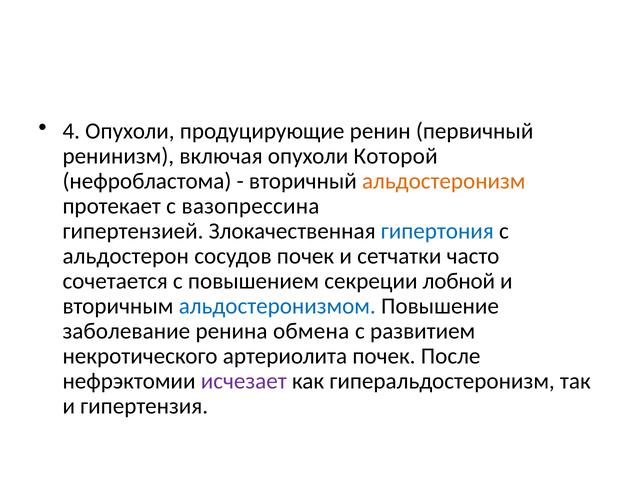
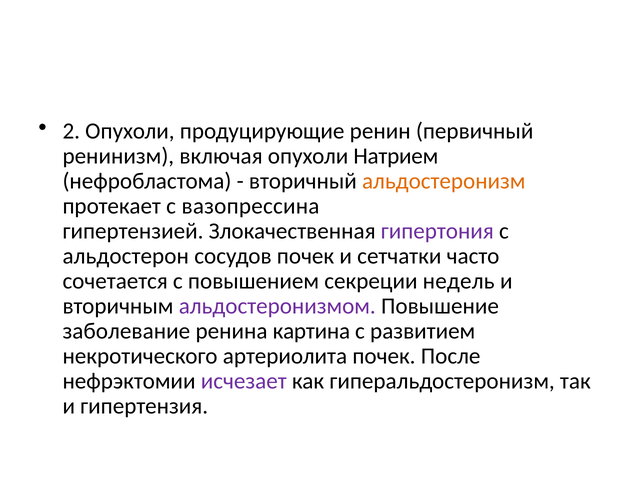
4: 4 -> 2
Которой: Которой -> Натрием
гипертония colour: blue -> purple
лобной: лобной -> недель
альдостеронизмом colour: blue -> purple
обмена: обмена -> картина
